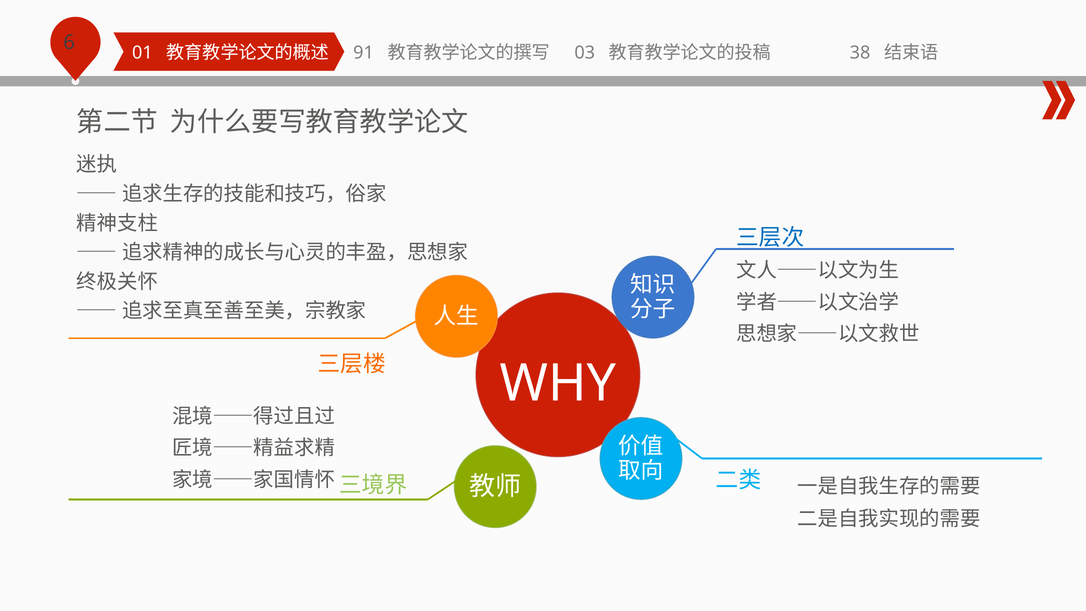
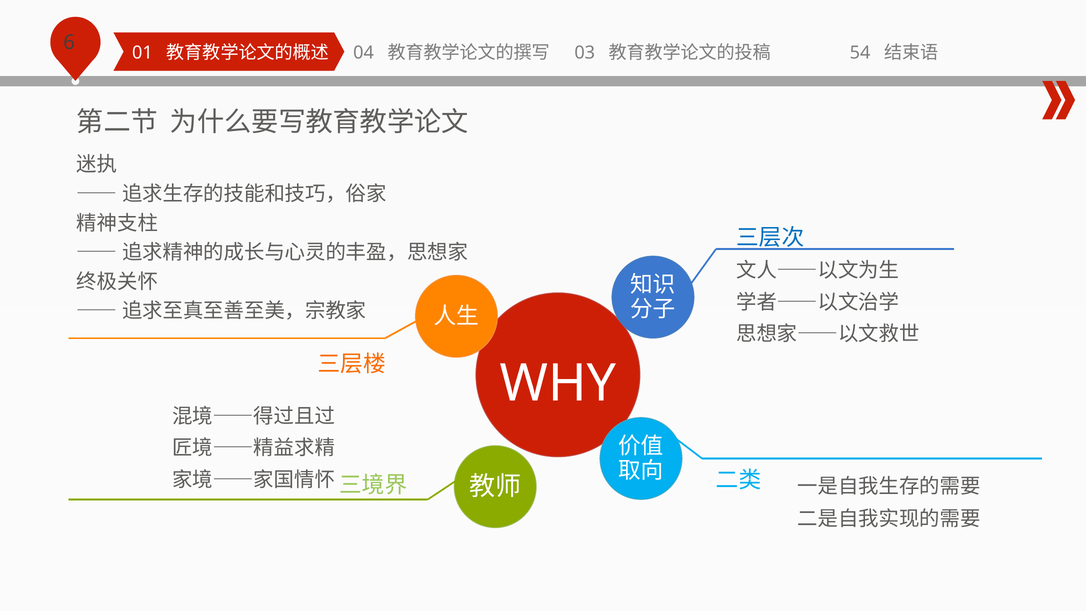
38: 38 -> 54
91: 91 -> 04
